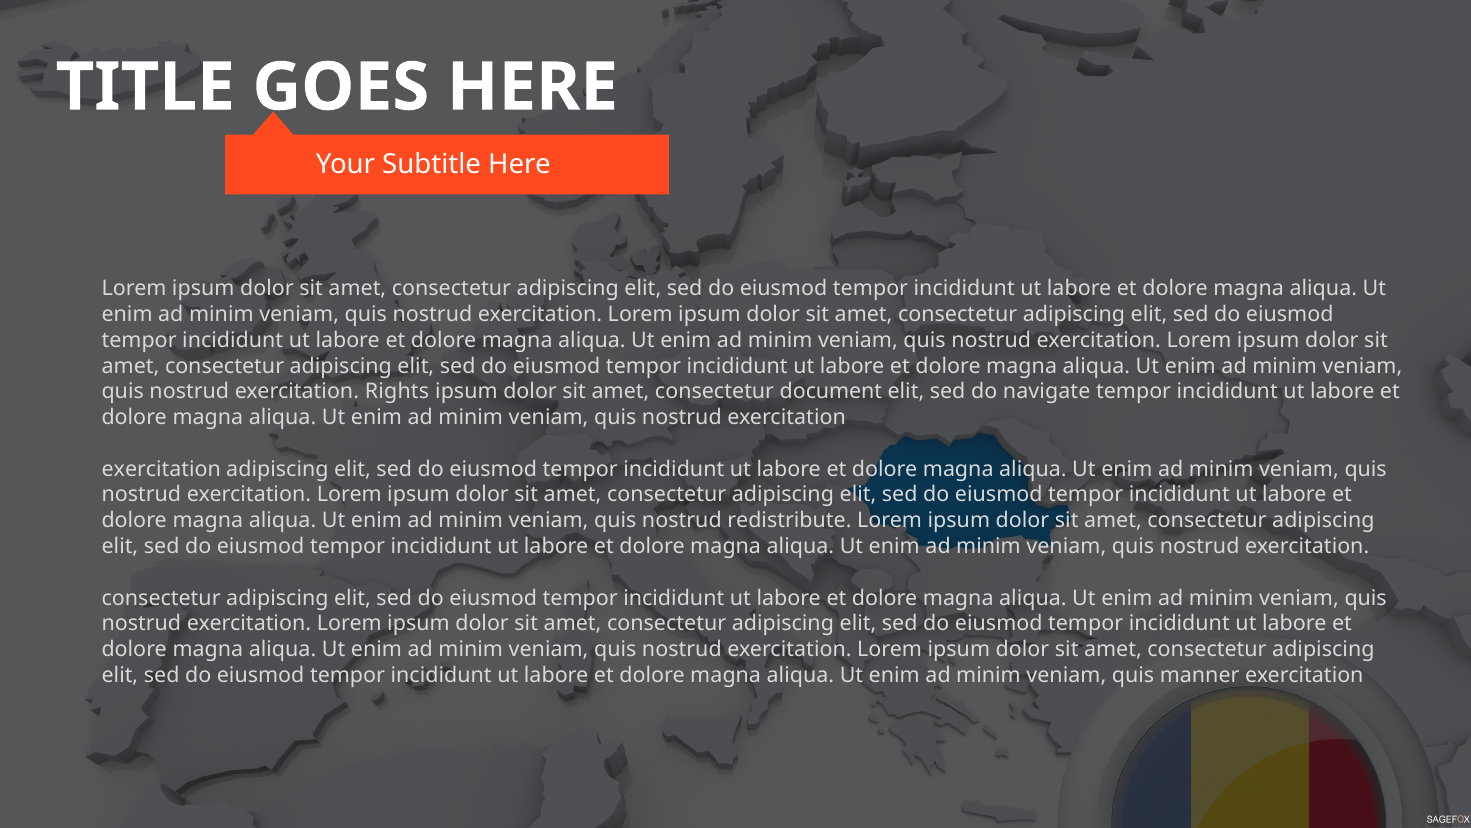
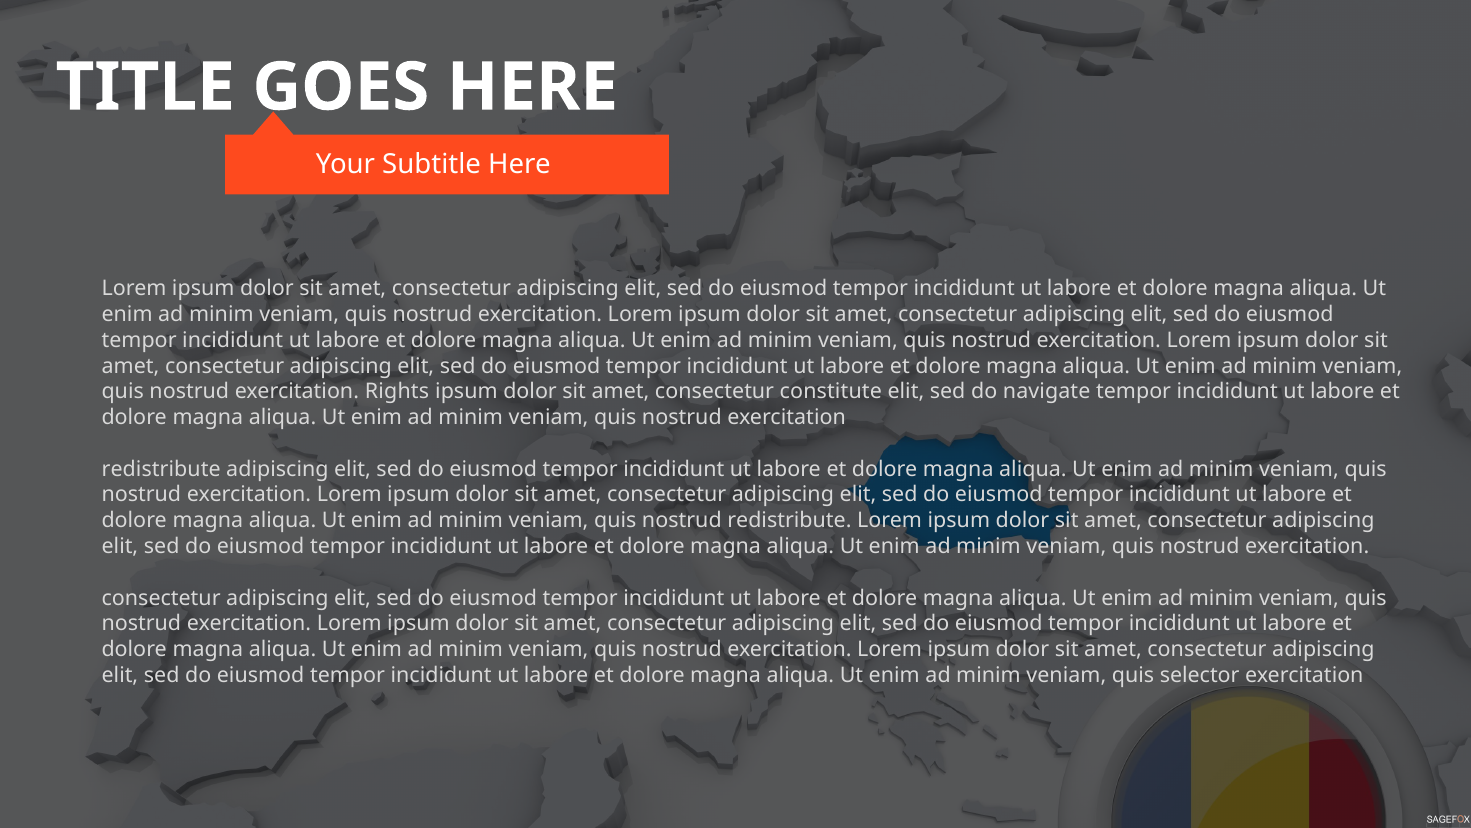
document: document -> constitute
exercitation at (161, 469): exercitation -> redistribute
manner: manner -> selector
